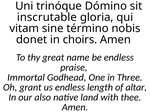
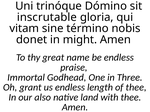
choirs: choirs -> might
of altar: altar -> thee
